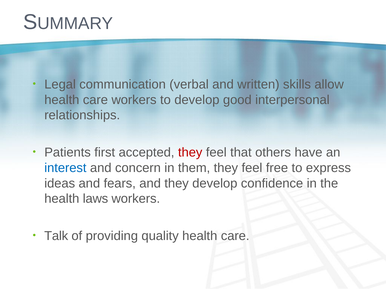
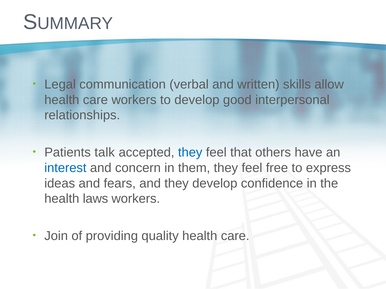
first: first -> talk
they at (190, 153) colour: red -> blue
Talk: Talk -> Join
